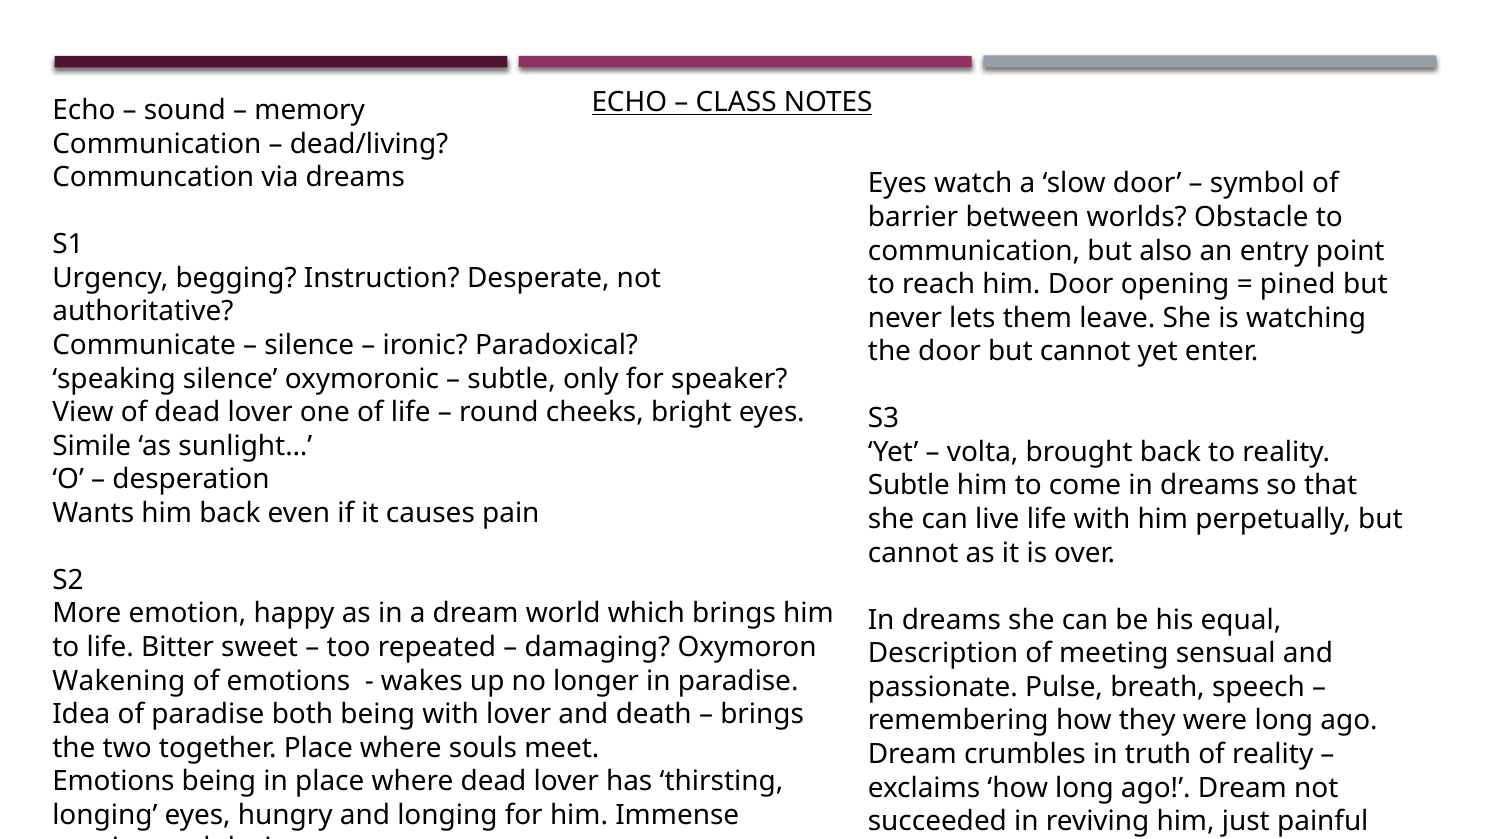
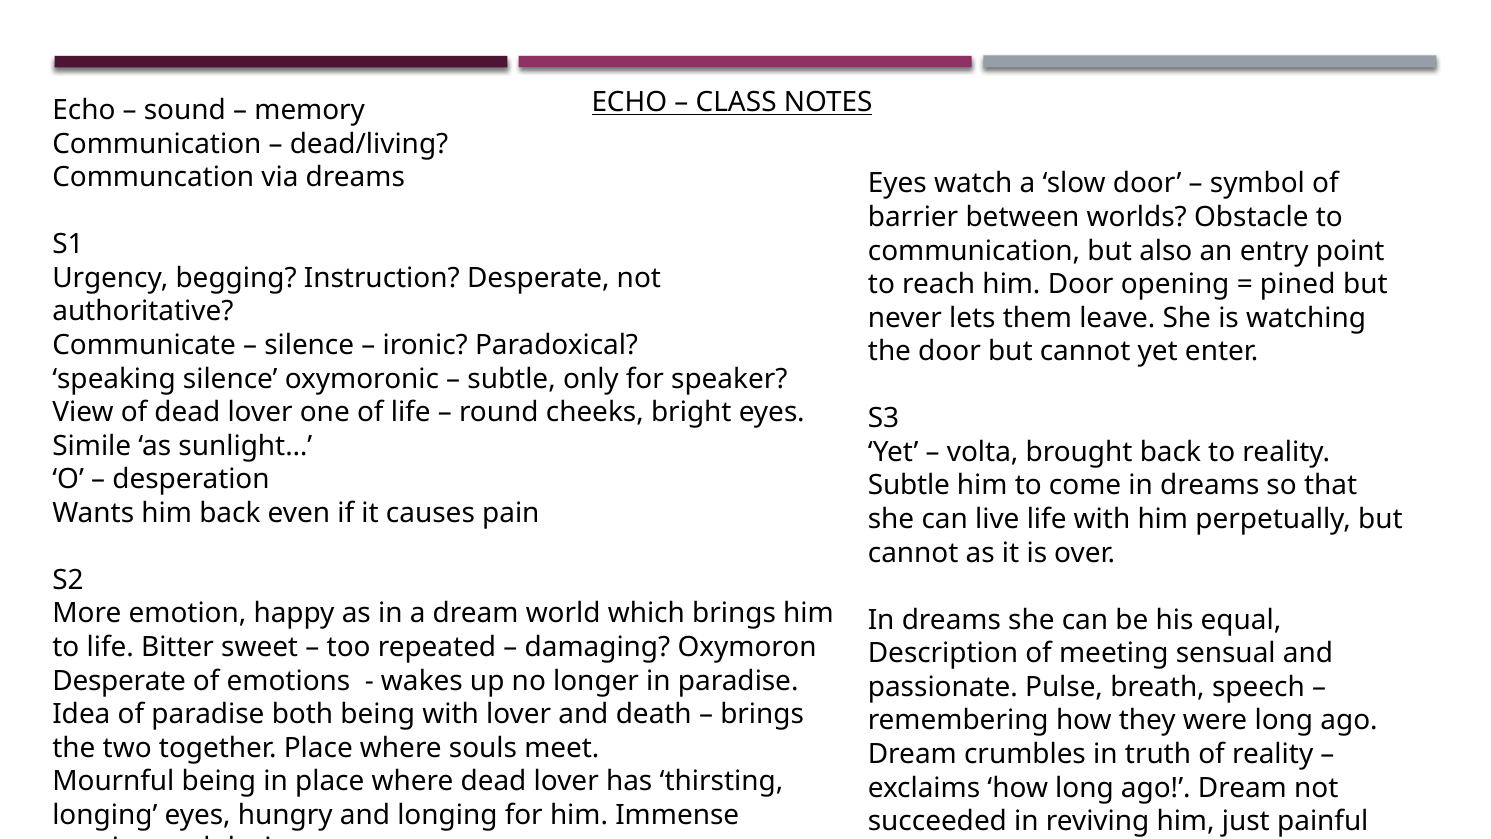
Wakening at (119, 681): Wakening -> Desperate
Emotions at (113, 781): Emotions -> Mournful
